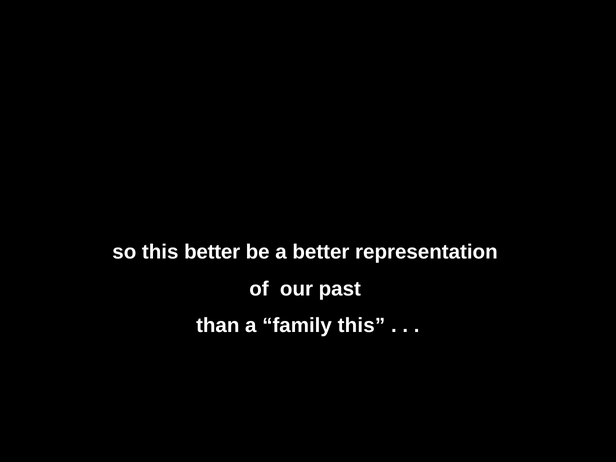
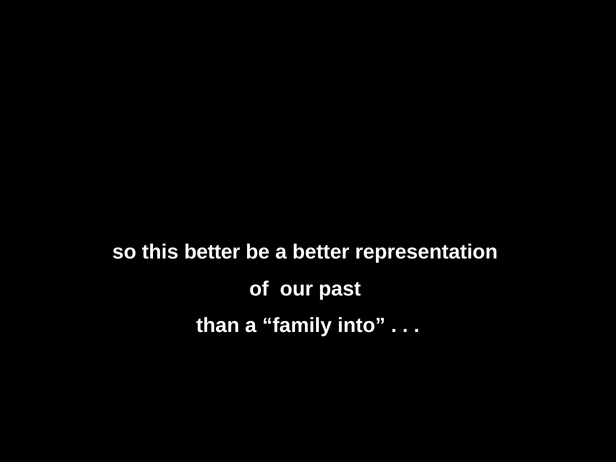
family this: this -> into
